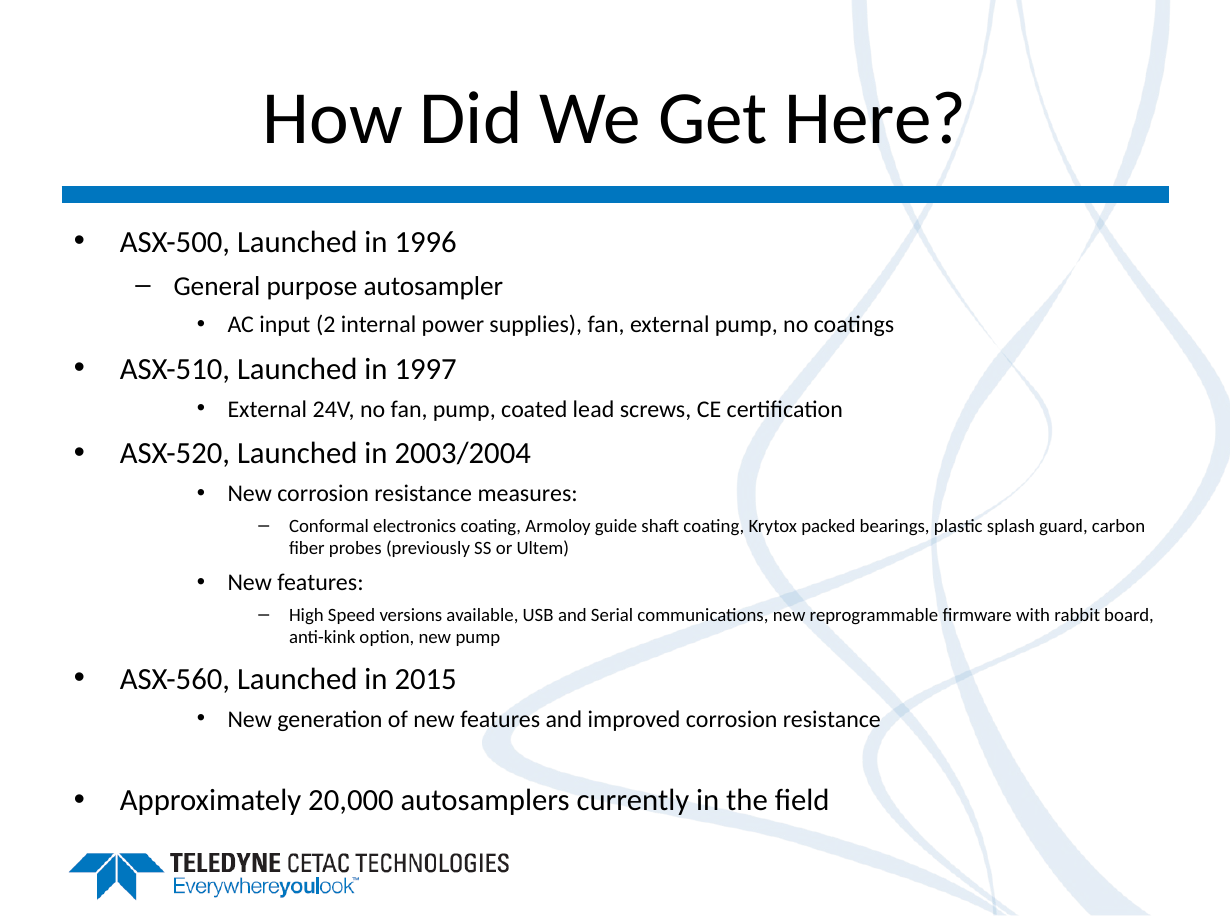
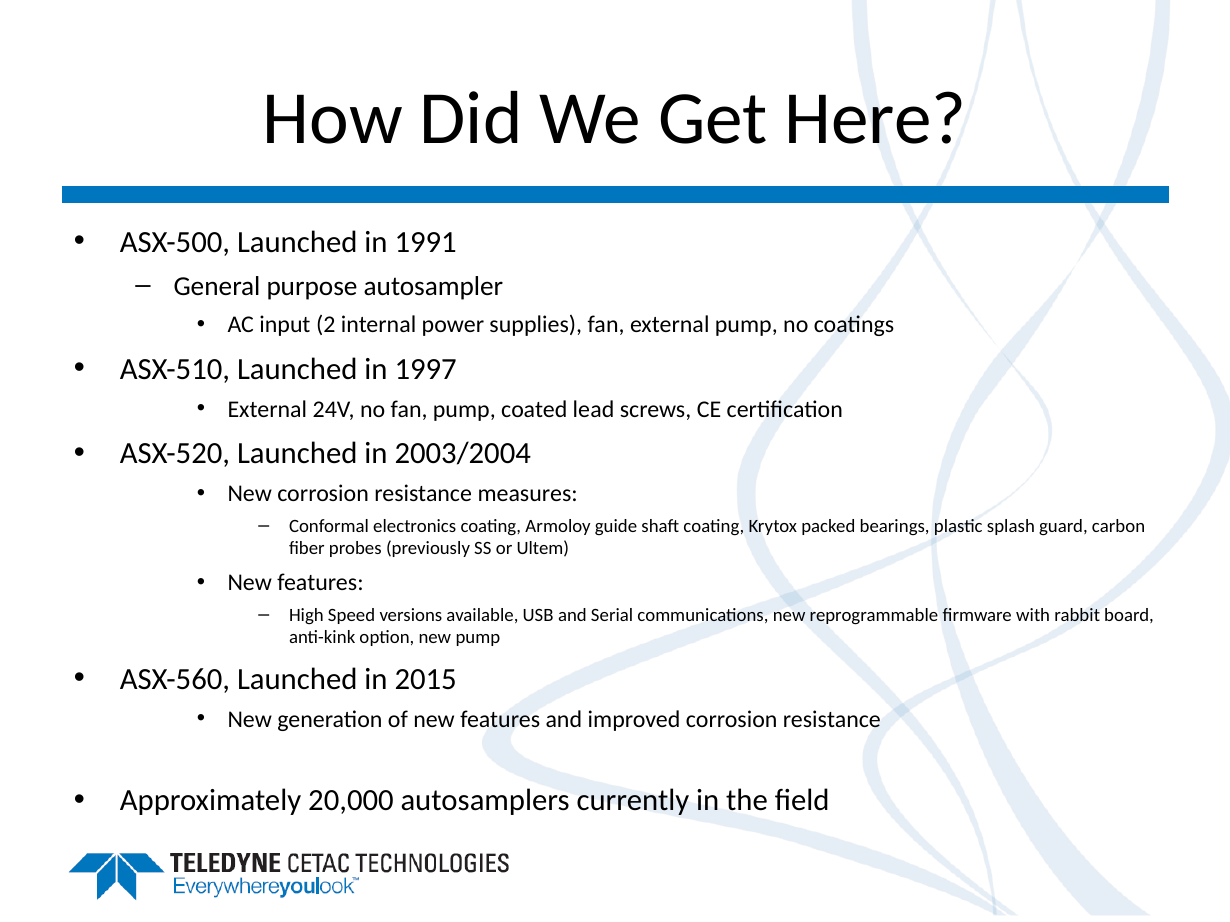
1996: 1996 -> 1991
